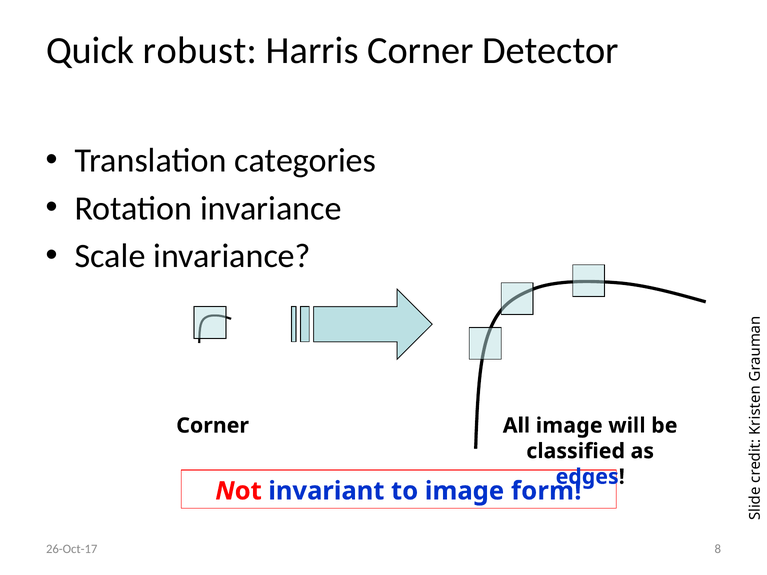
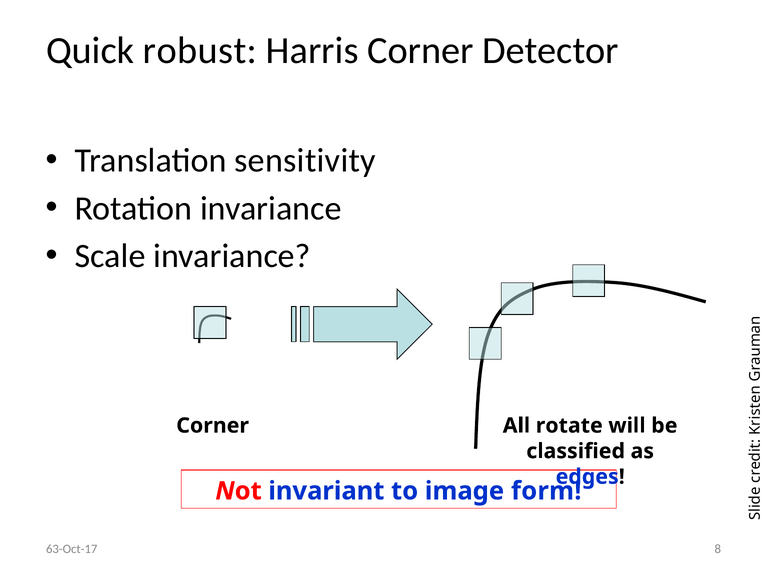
categories: categories -> sensitivity
All image: image -> rotate
26-Oct-17: 26-Oct-17 -> 63-Oct-17
